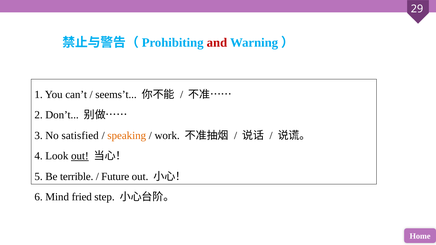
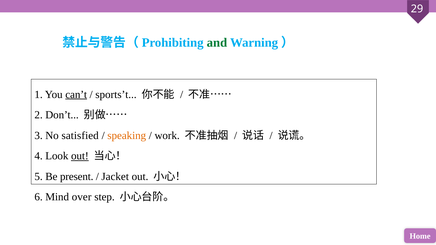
and colour: red -> green
can’t underline: none -> present
seems’t: seems’t -> sports’t
terrible: terrible -> present
Future: Future -> Jacket
fried: fried -> over
